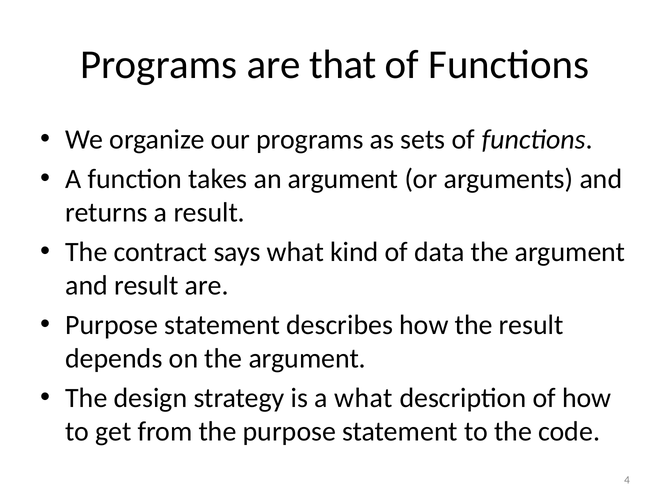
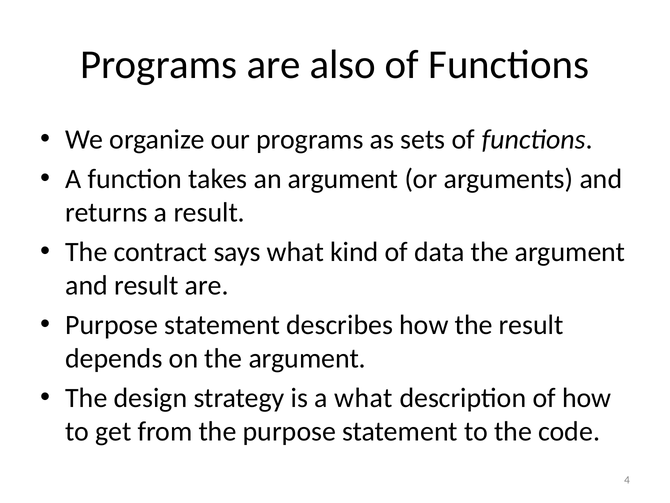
that: that -> also
